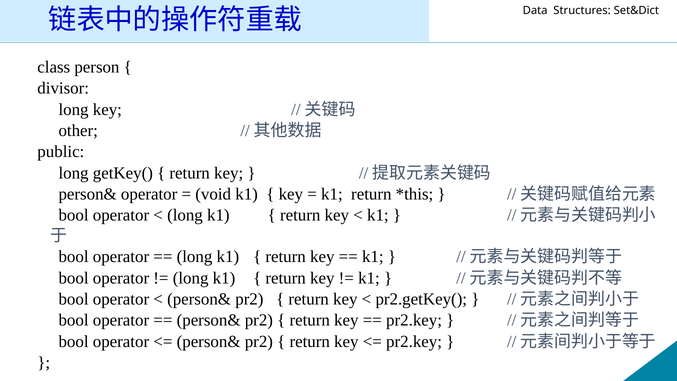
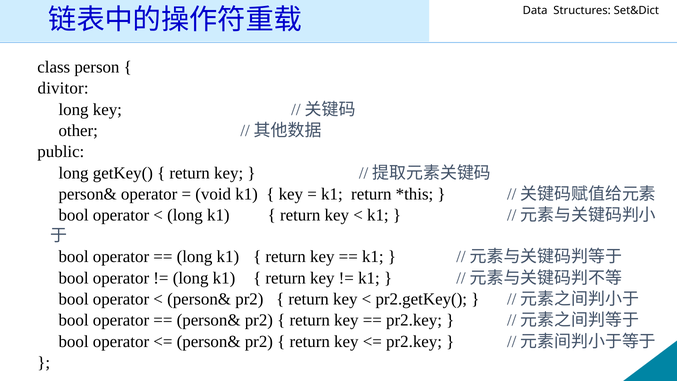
divisor: divisor -> divitor
